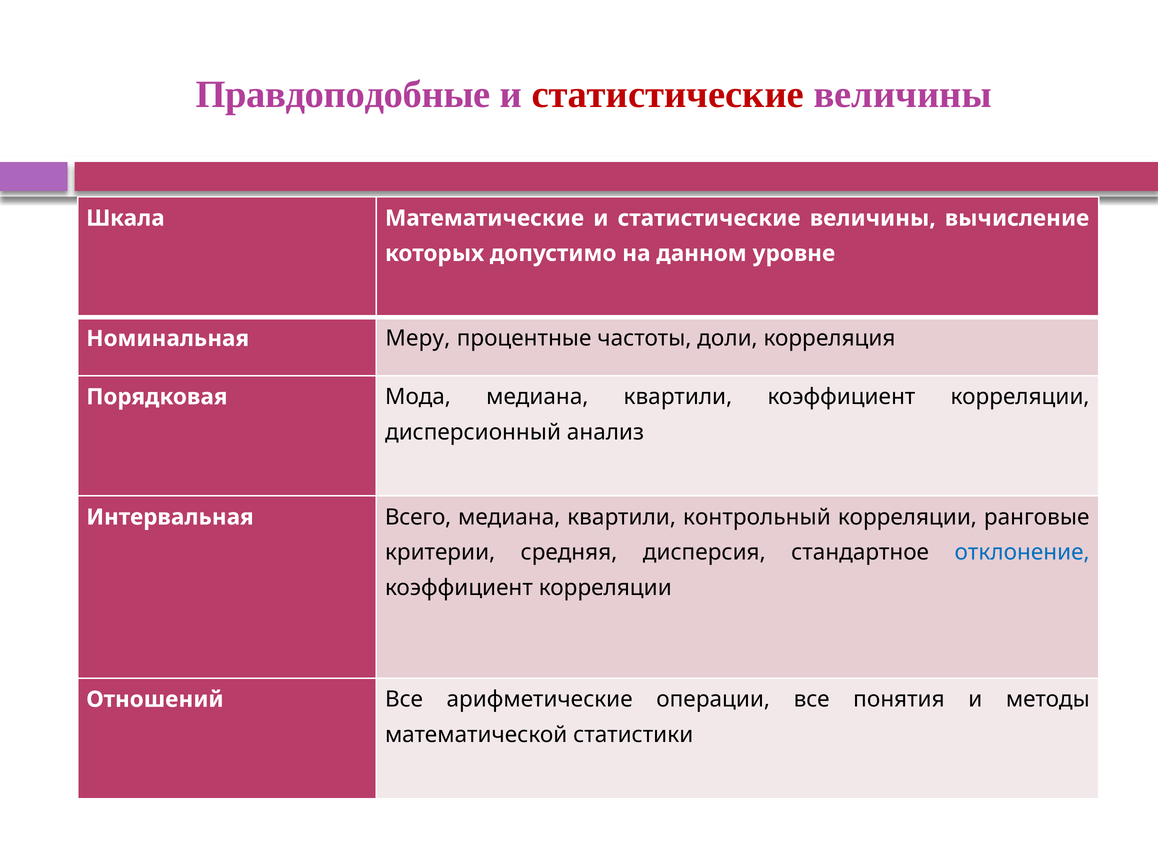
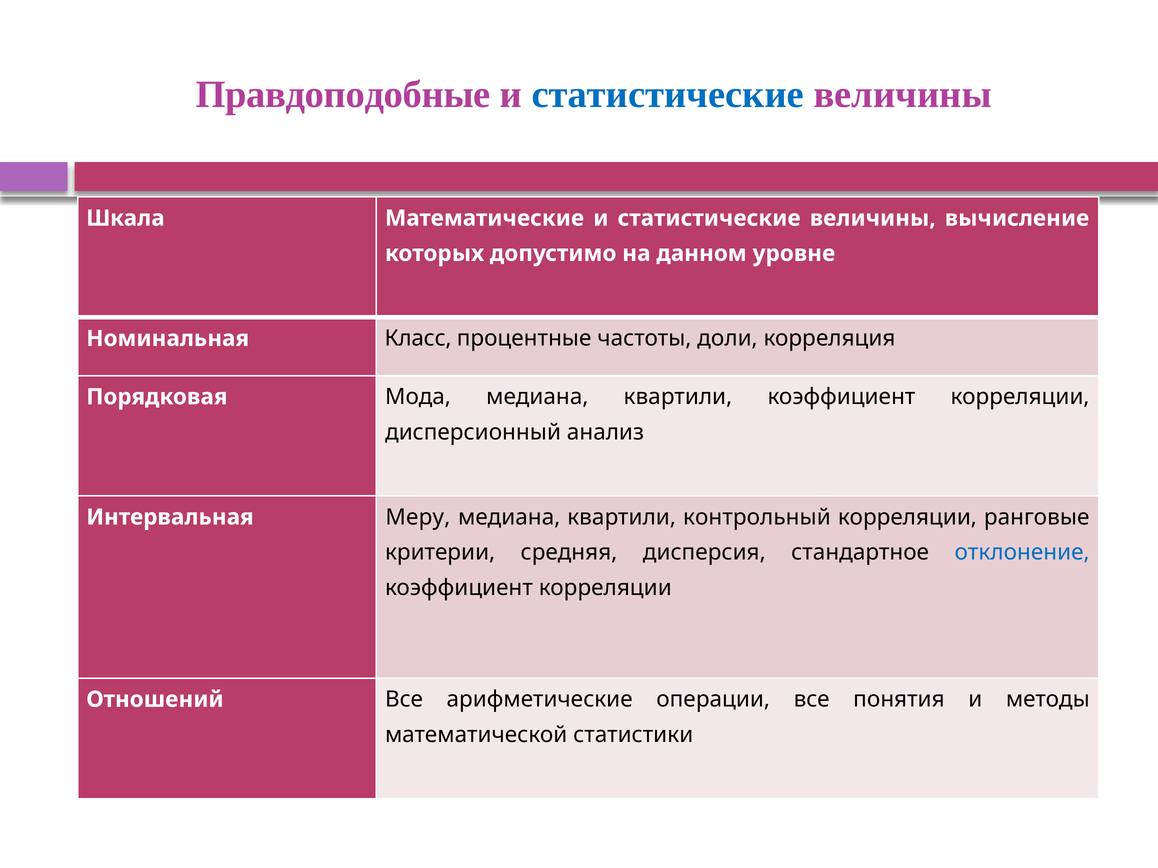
статистические at (668, 94) colour: red -> blue
Меру: Меру -> Класс
Всего: Всего -> Меру
